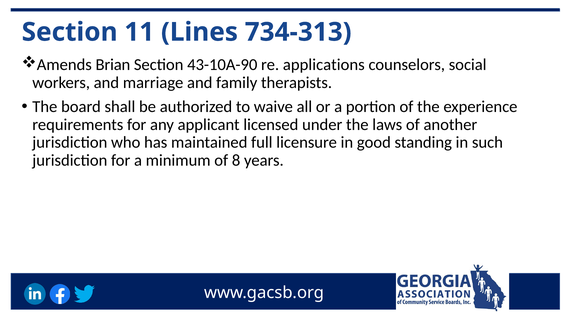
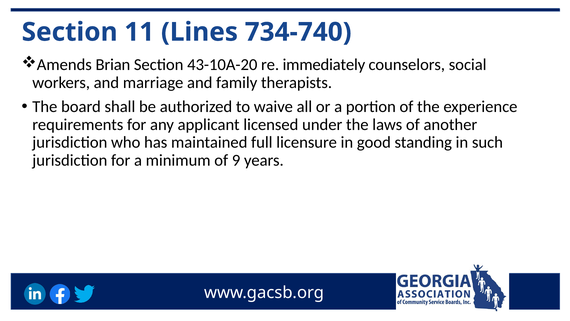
734-313: 734-313 -> 734-740
43-10A-90: 43-10A-90 -> 43-10A-20
applications: applications -> immediately
8: 8 -> 9
